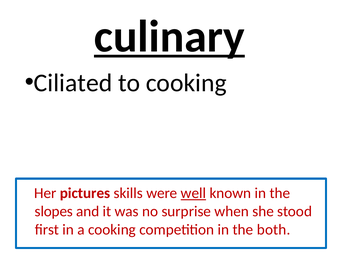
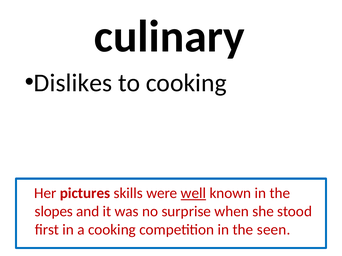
culinary underline: present -> none
Ciliated: Ciliated -> Dislikes
both: both -> seen
